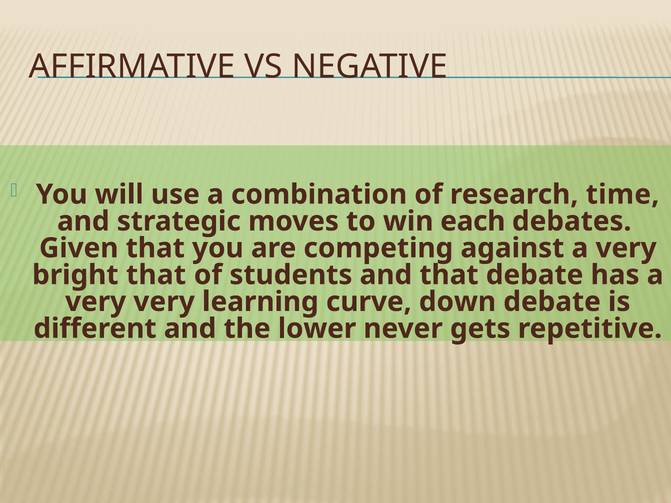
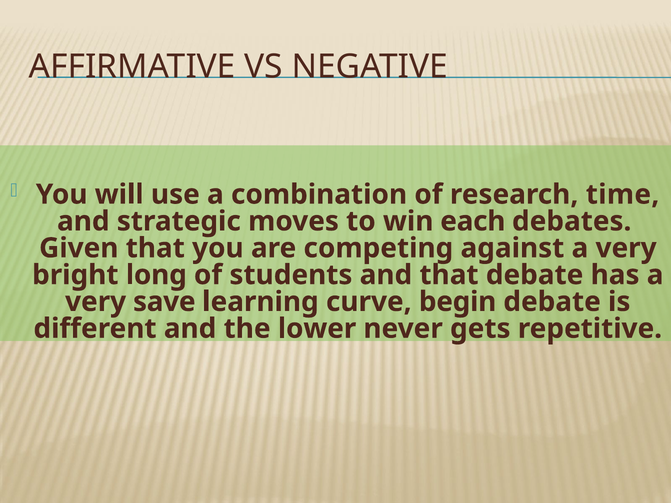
bright that: that -> long
very very: very -> save
down: down -> begin
